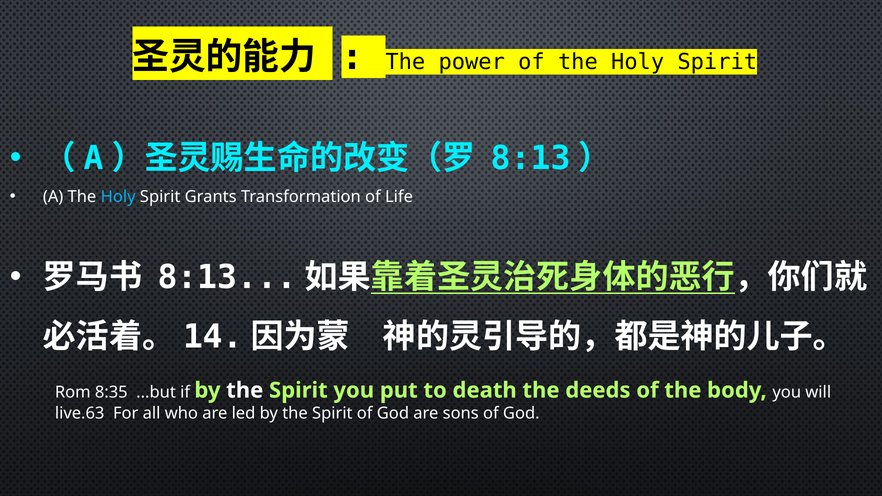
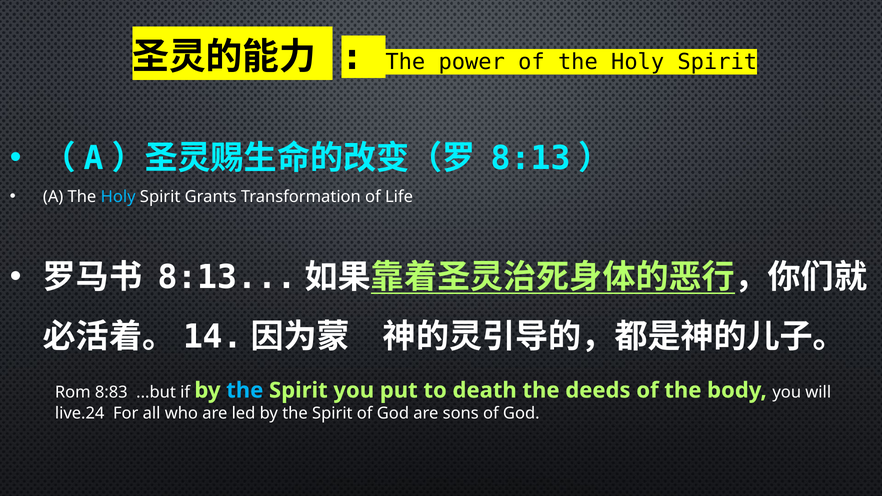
8:35: 8:35 -> 8:83
the at (245, 390) colour: white -> light blue
live.63: live.63 -> live.24
